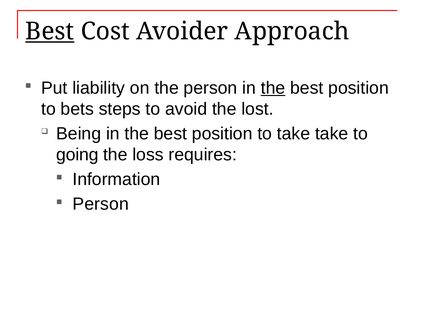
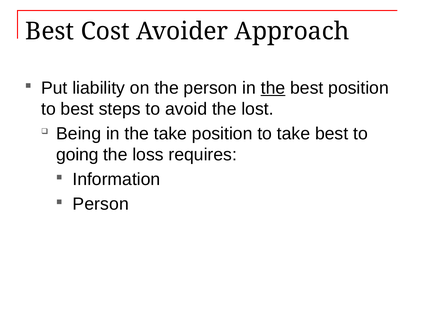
Best at (50, 31) underline: present -> none
to bets: bets -> best
Being in the best: best -> take
take take: take -> best
